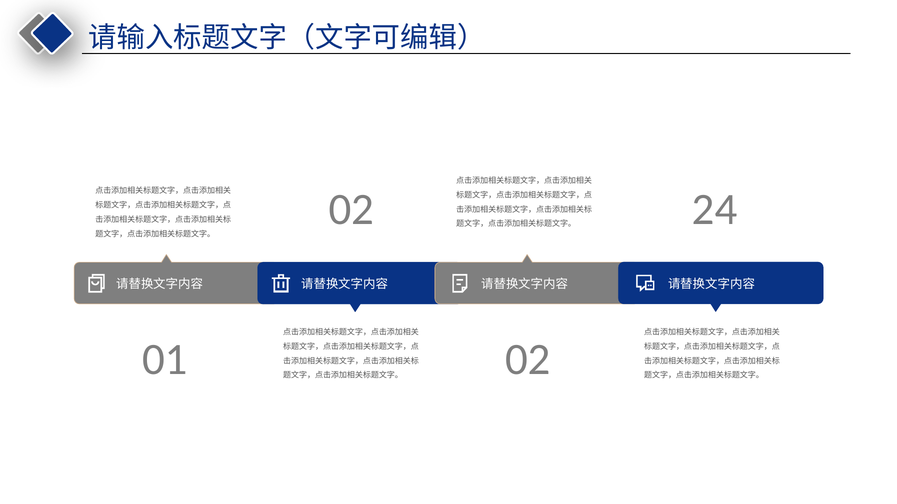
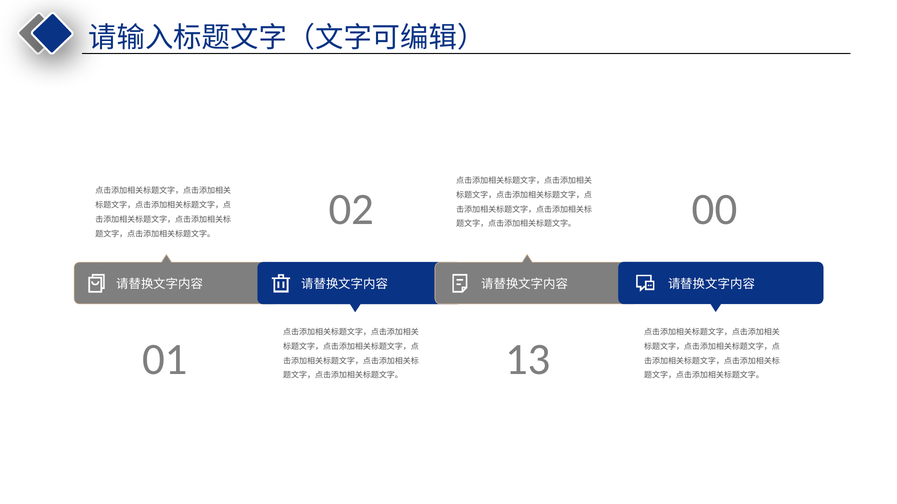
24: 24 -> 00
01 02: 02 -> 13
